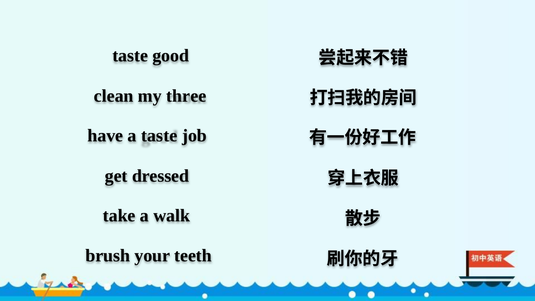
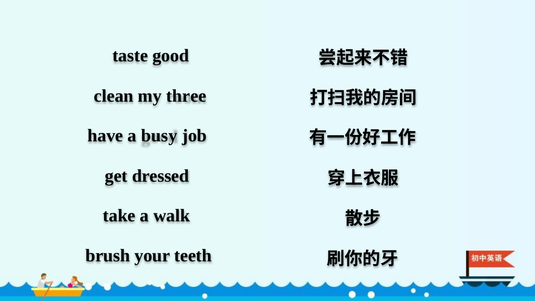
a taste: taste -> busy
